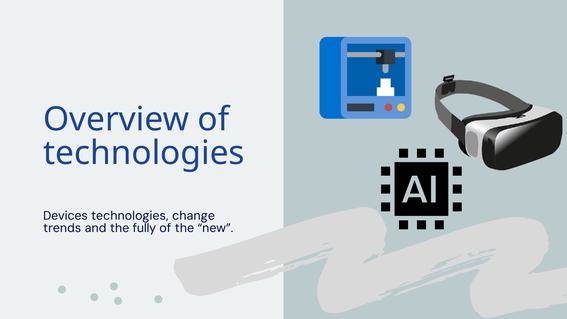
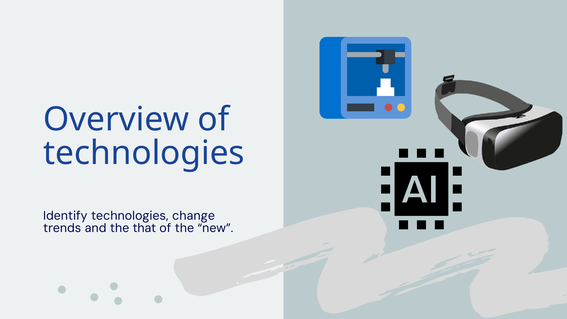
Devices: Devices -> Identify
fully: fully -> that
